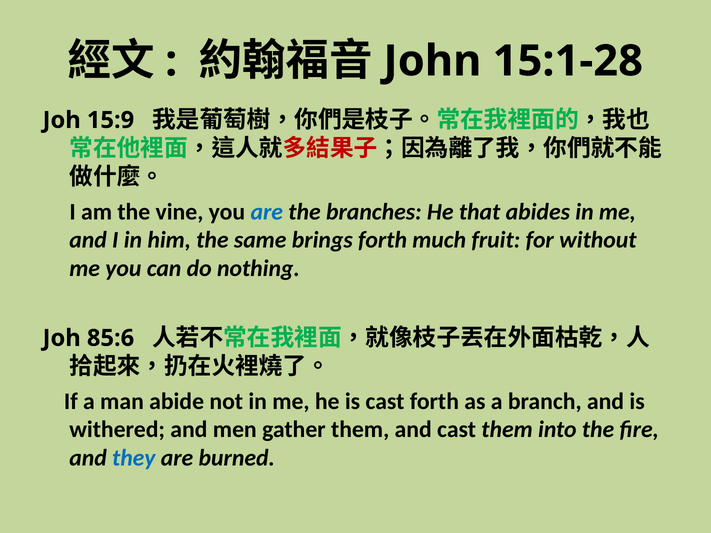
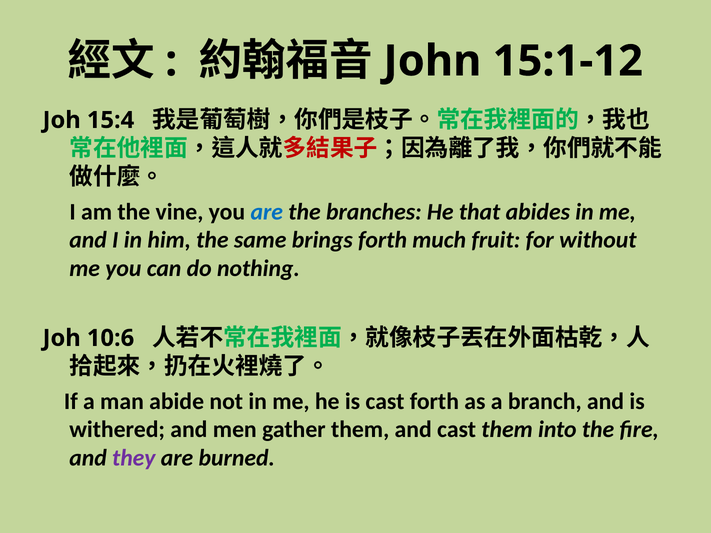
15:1-28: 15:1-28 -> 15:1-12
15:9: 15:9 -> 15:4
85:6: 85:6 -> 10:6
they colour: blue -> purple
